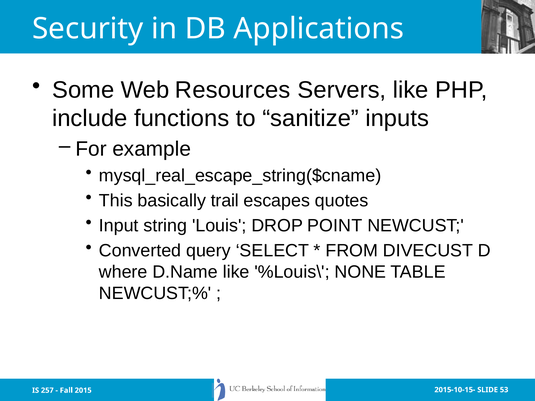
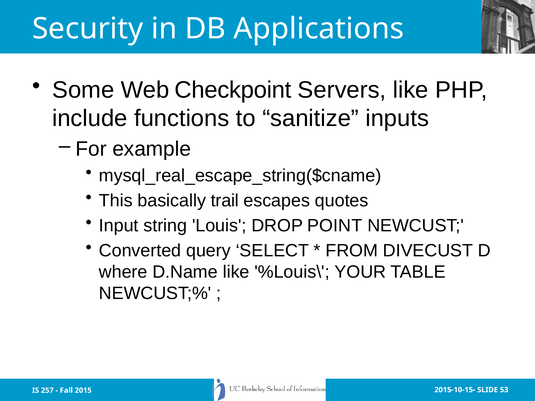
Resources: Resources -> Checkpoint
NONE: NONE -> YOUR
